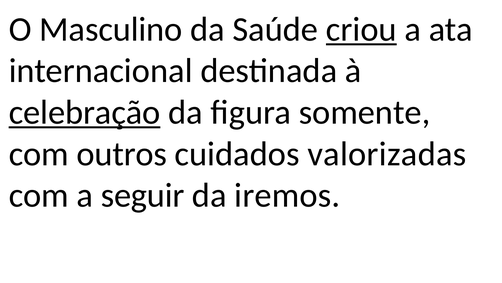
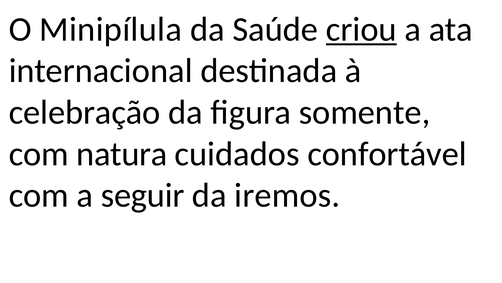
Masculino: Masculino -> Minipílula
celebração underline: present -> none
outros: outros -> natura
valorizadas: valorizadas -> confortável
